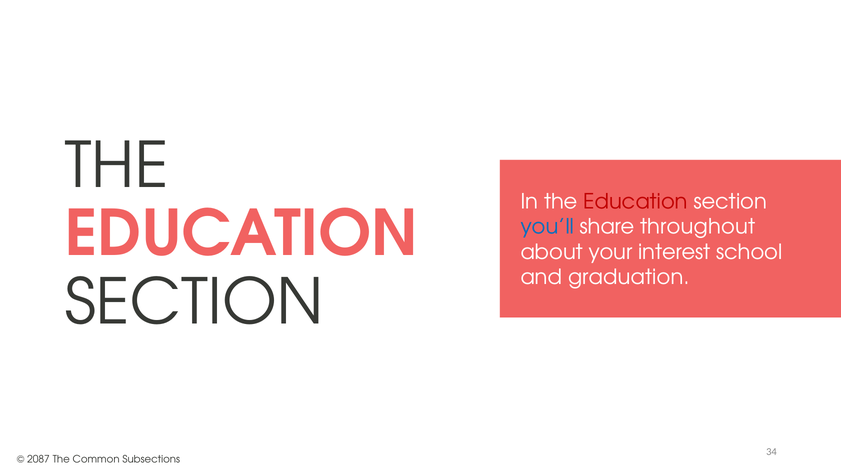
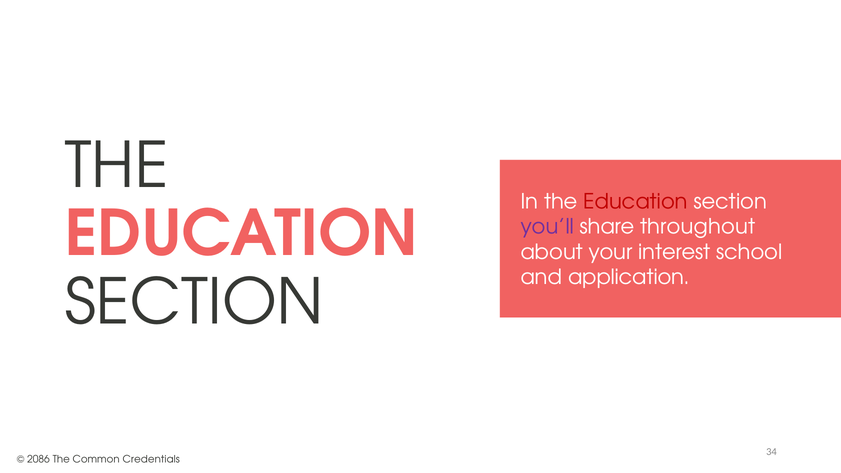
you’ll colour: blue -> purple
graduation: graduation -> application
2087: 2087 -> 2086
Subsections: Subsections -> Credentials
